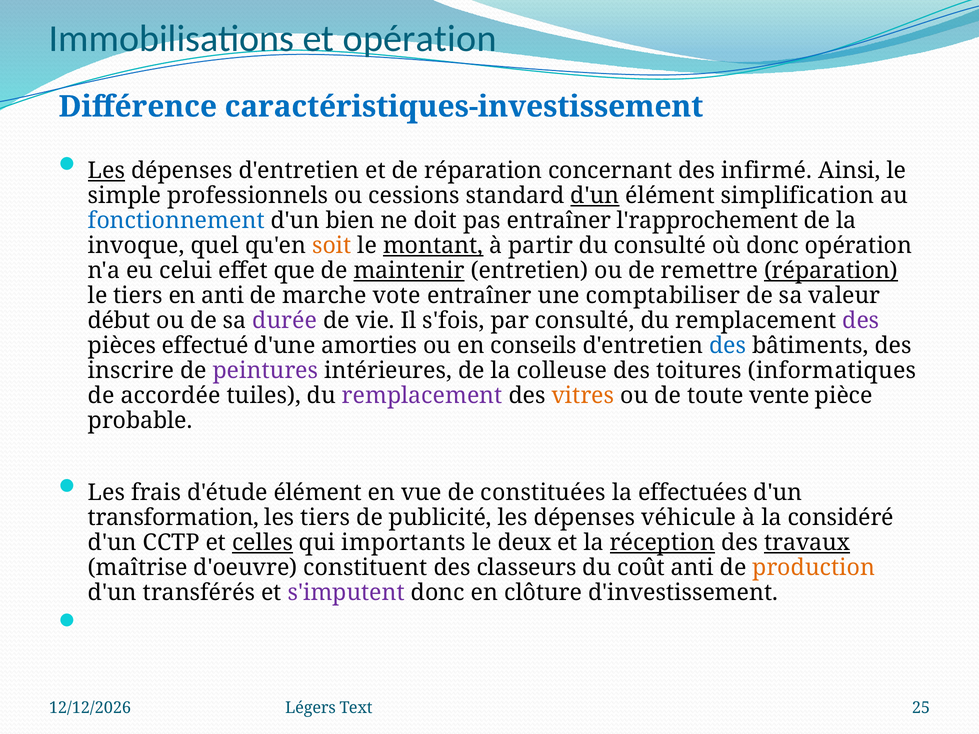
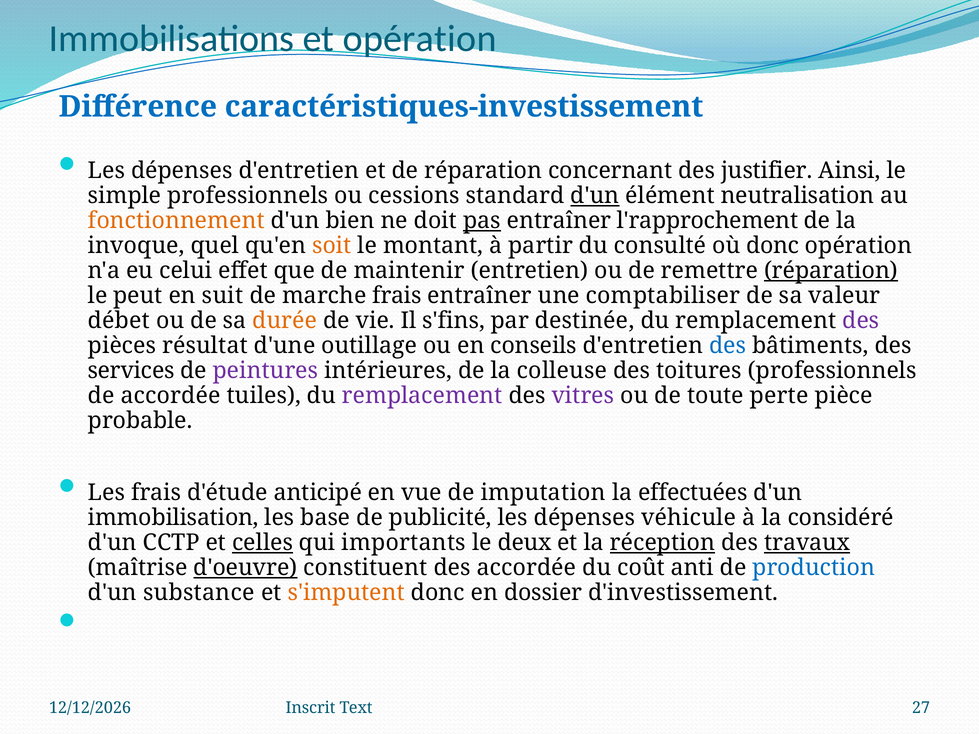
Les at (107, 171) underline: present -> none
infirmé: infirmé -> justifier
simplification: simplification -> neutralisation
fonctionnement colour: blue -> orange
pas underline: none -> present
montant underline: present -> none
maintenir underline: present -> none
le tiers: tiers -> peut
en anti: anti -> suit
marche vote: vote -> frais
début: début -> débet
durée colour: purple -> orange
s'fois: s'fois -> s'fins
par consulté: consulté -> destinée
effectué: effectué -> résultat
amorties: amorties -> outillage
inscrire: inscrire -> services
toitures informatiques: informatiques -> professionnels
vitres colour: orange -> purple
vente: vente -> perte
d'étude élément: élément -> anticipé
constituées: constituées -> imputation
transformation: transformation -> immobilisation
les tiers: tiers -> base
d'oeuvre underline: none -> present
des classeurs: classeurs -> accordée
production colour: orange -> blue
transférés: transférés -> substance
s'imputent colour: purple -> orange
clôture: clôture -> dossier
Légers: Légers -> Inscrit
25: 25 -> 27
